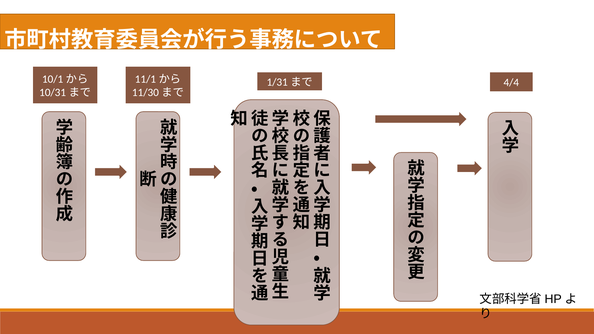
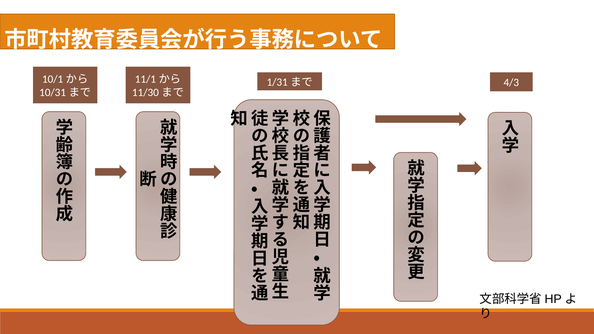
4/4: 4/4 -> 4/3
